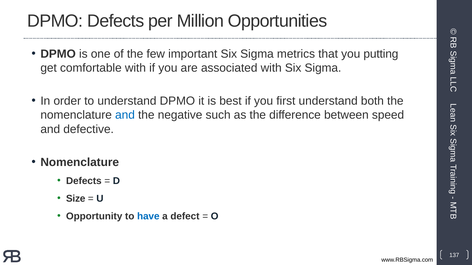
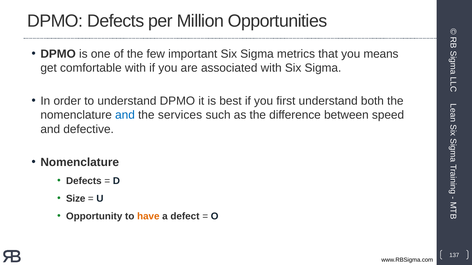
putting: putting -> means
negative: negative -> services
have colour: blue -> orange
